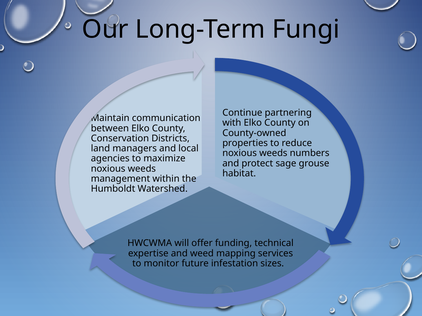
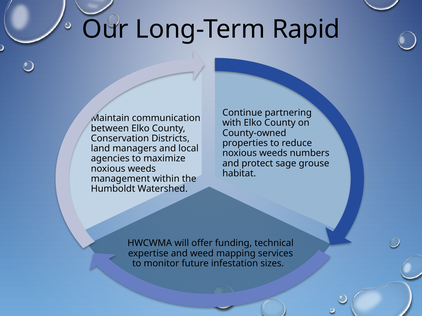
Fungi: Fungi -> Rapid
